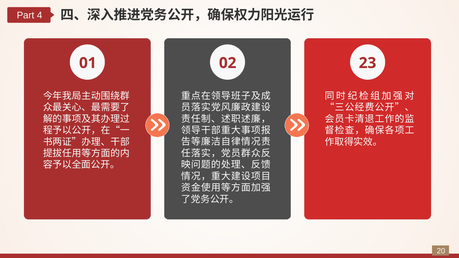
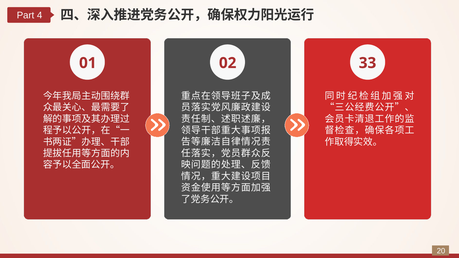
23: 23 -> 33
